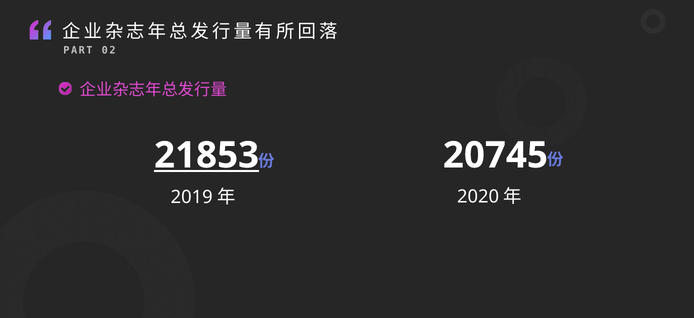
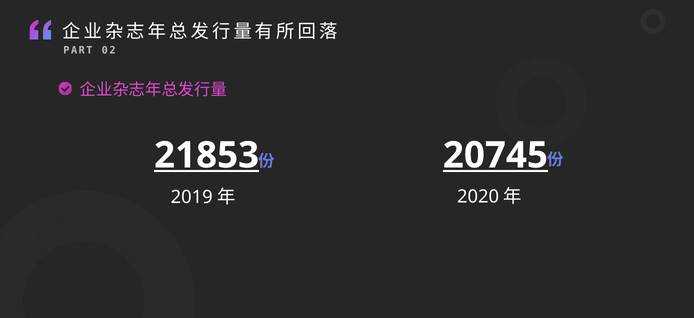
20745 underline: none -> present
